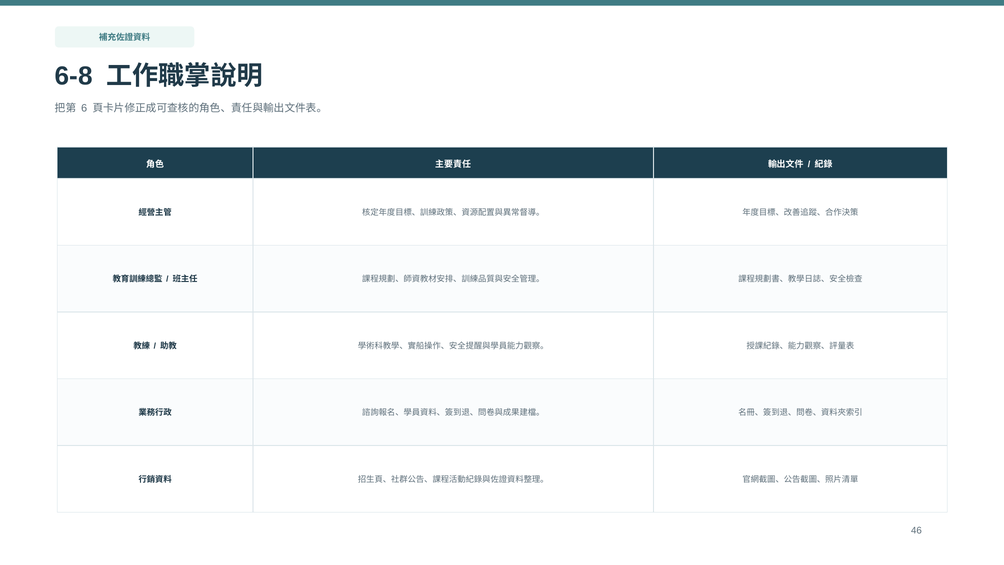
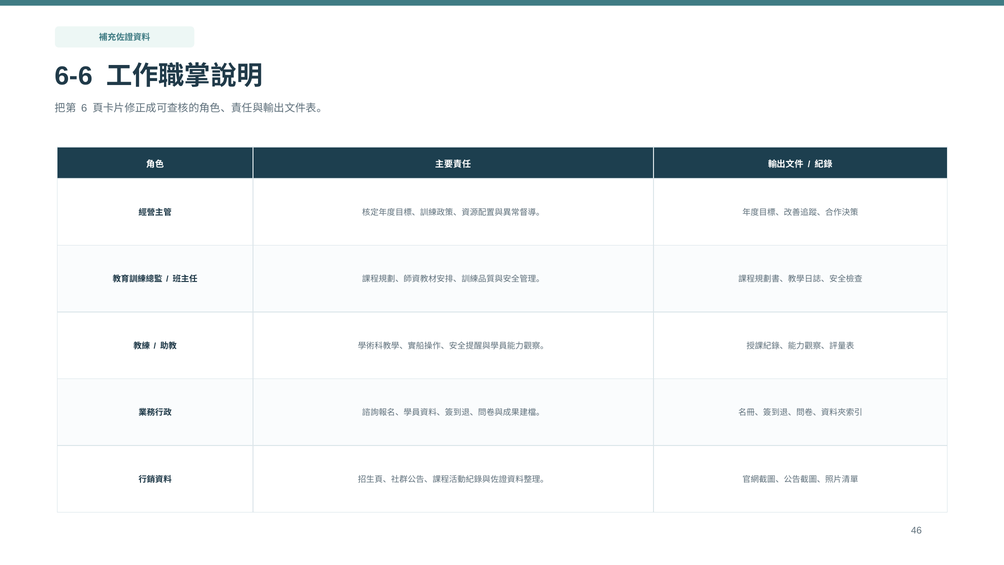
6-8: 6-8 -> 6-6
